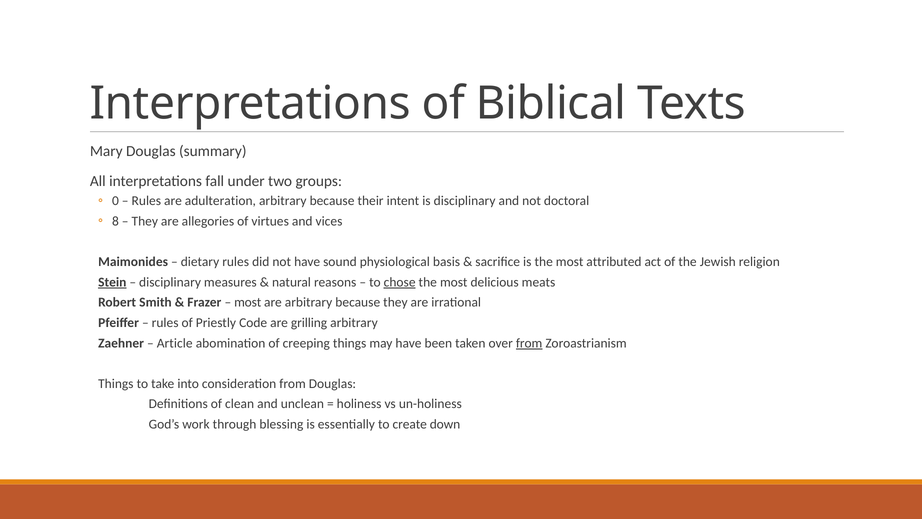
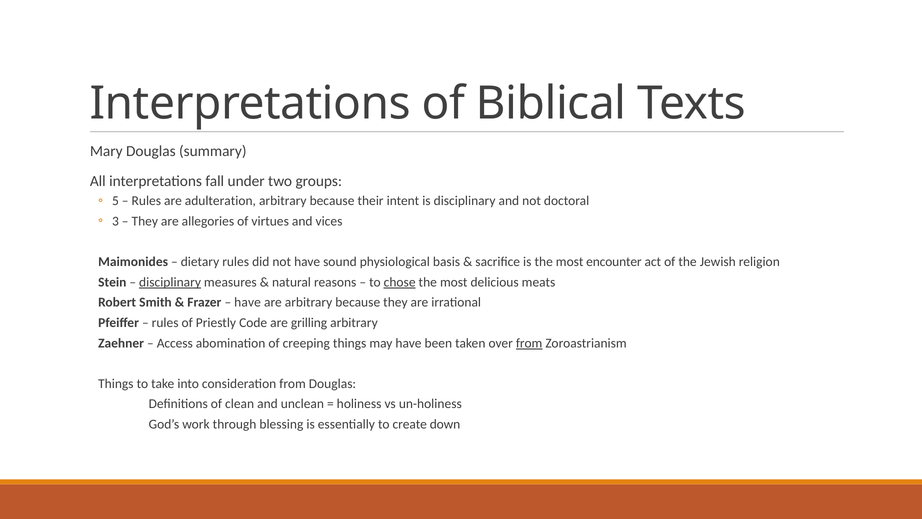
0: 0 -> 5
8: 8 -> 3
attributed: attributed -> encounter
Stein underline: present -> none
disciplinary at (170, 282) underline: none -> present
most at (248, 302): most -> have
Article: Article -> Access
